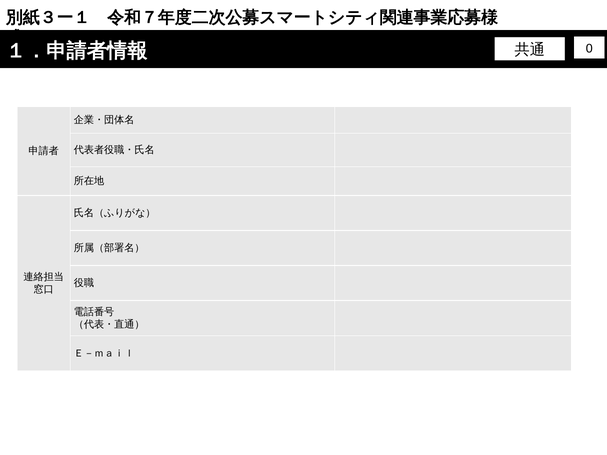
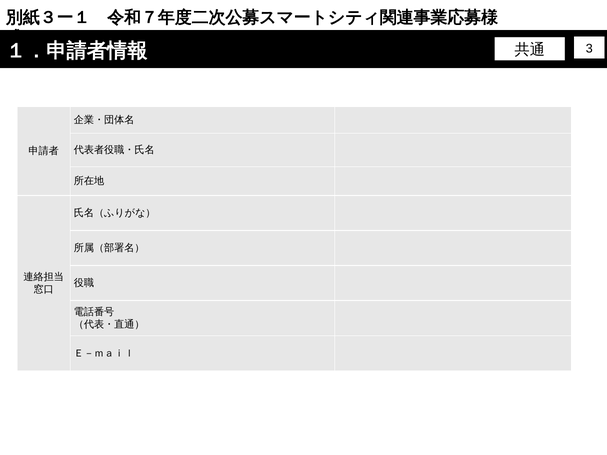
0: 0 -> 3
